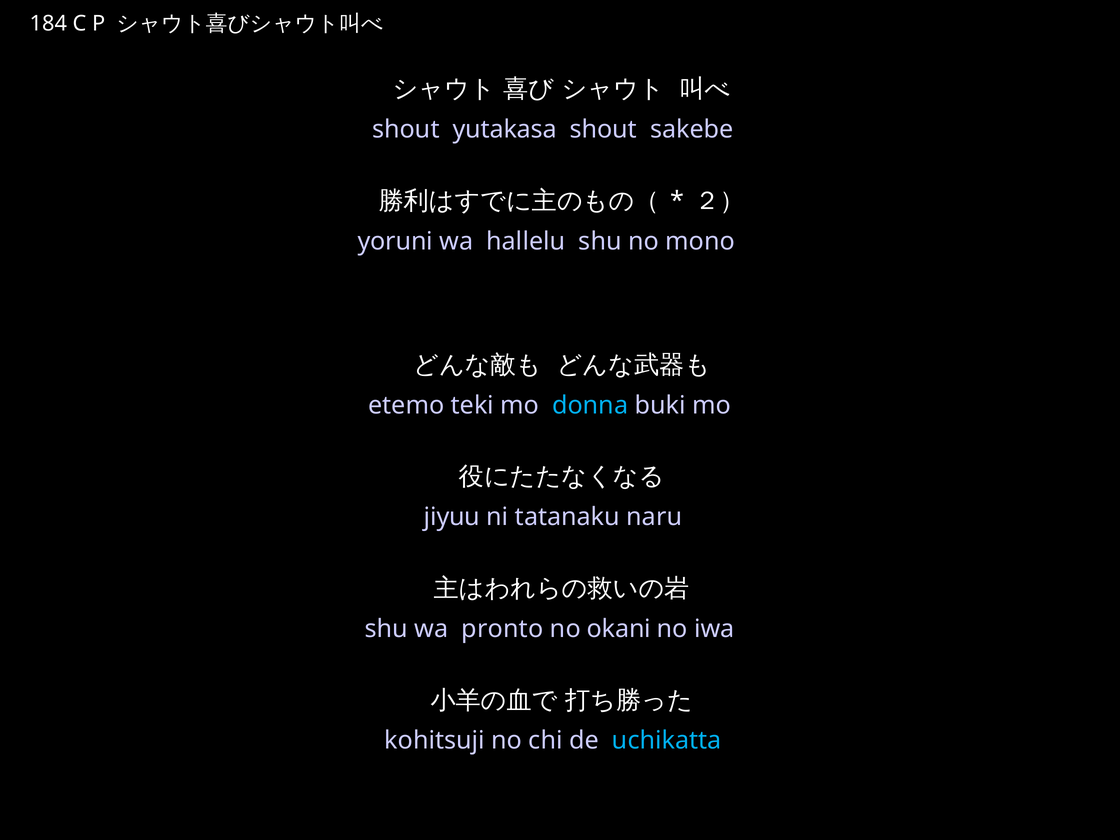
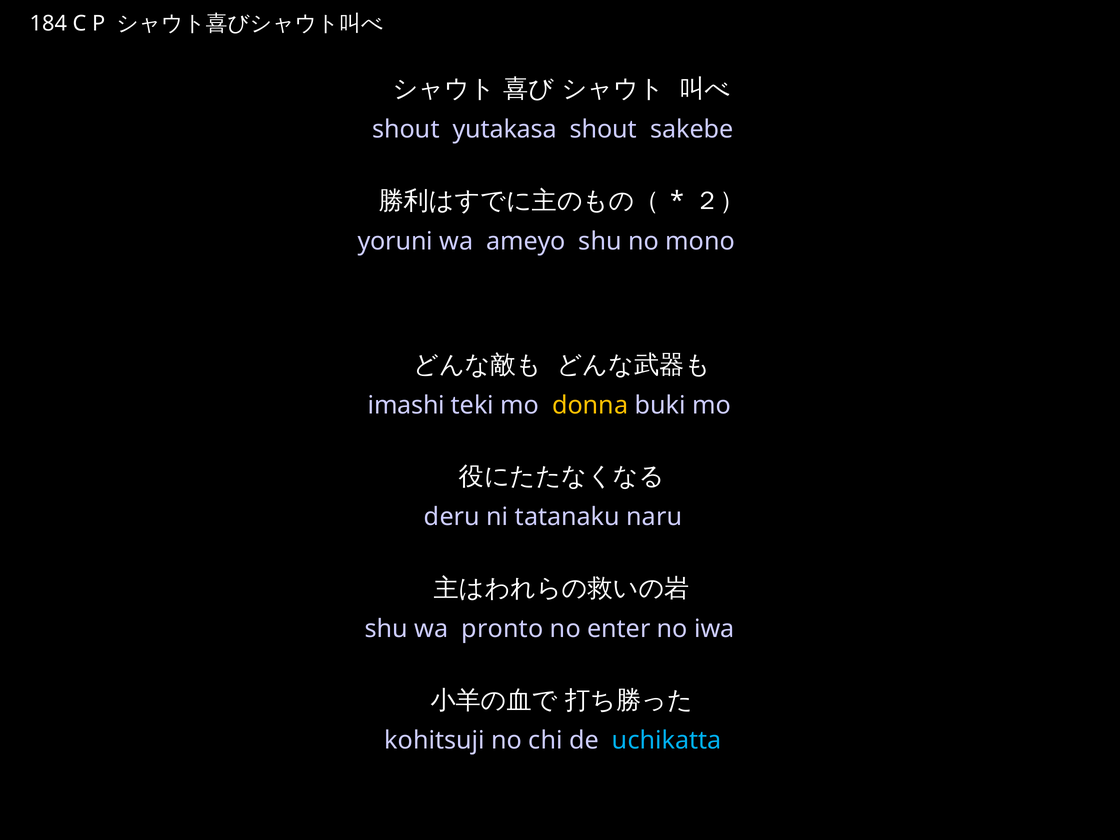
hallelu: hallelu -> ameyo
etemo: etemo -> imashi
donna colour: light blue -> yellow
jiyuu: jiyuu -> deru
okani: okani -> enter
